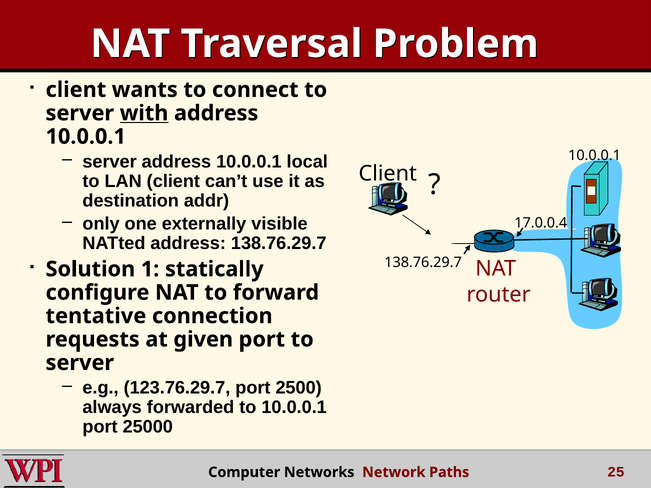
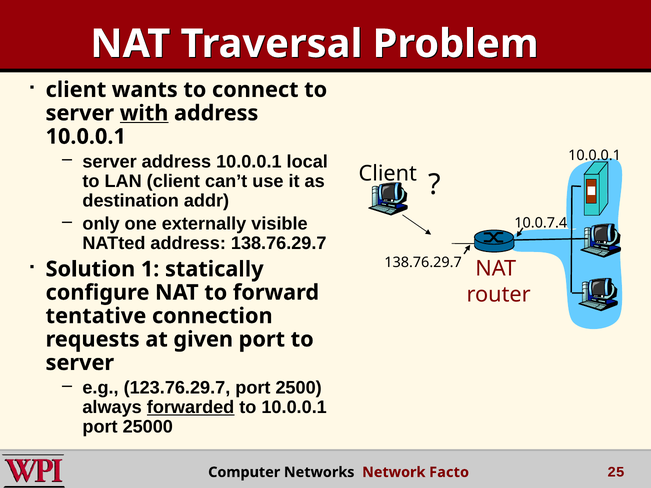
17.0.0.4: 17.0.0.4 -> 10.0.7.4
forwarded underline: none -> present
Paths: Paths -> Facto
